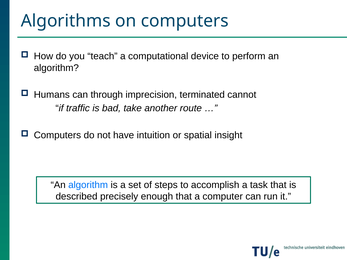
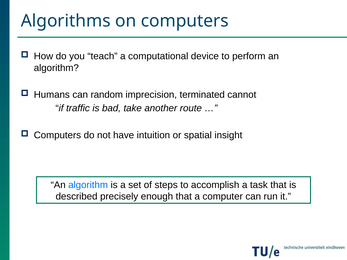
through: through -> random
